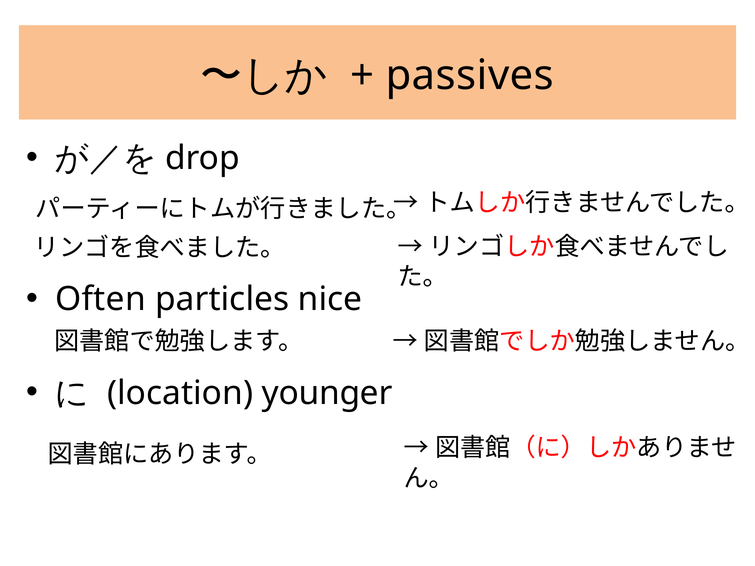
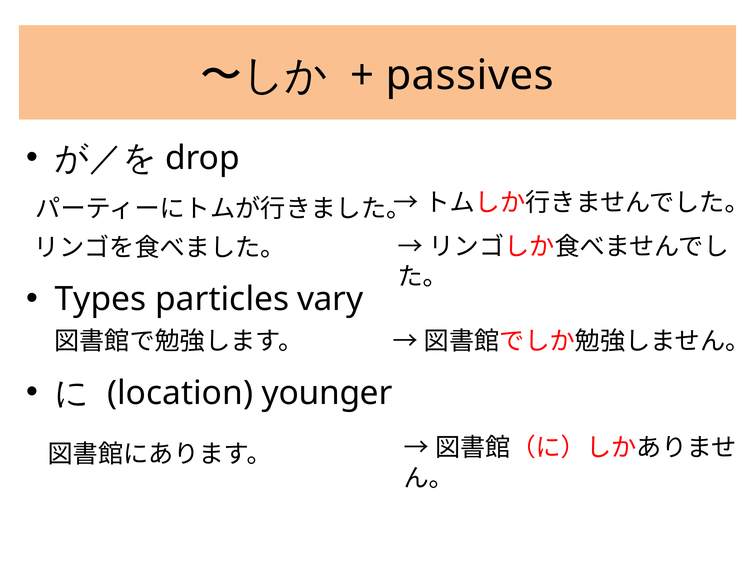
Often: Often -> Types
nice: nice -> vary
